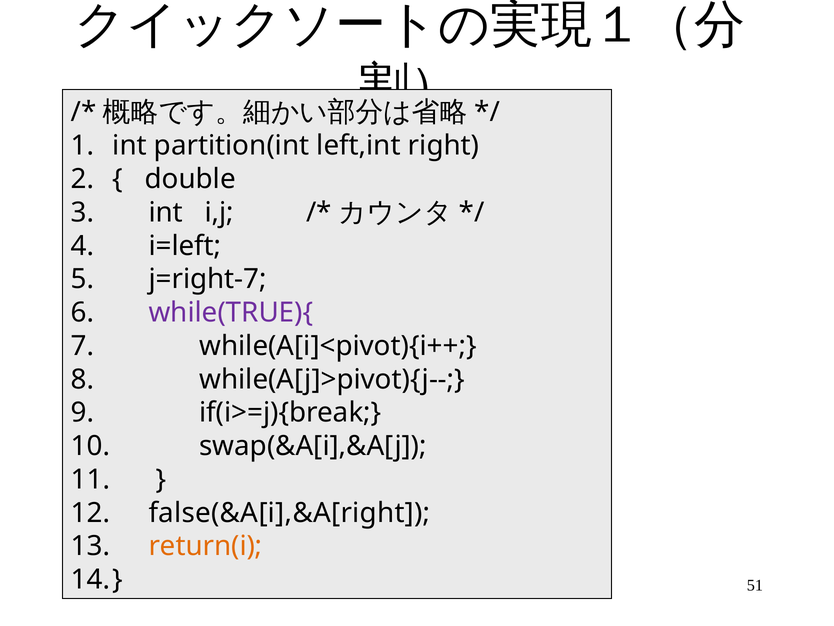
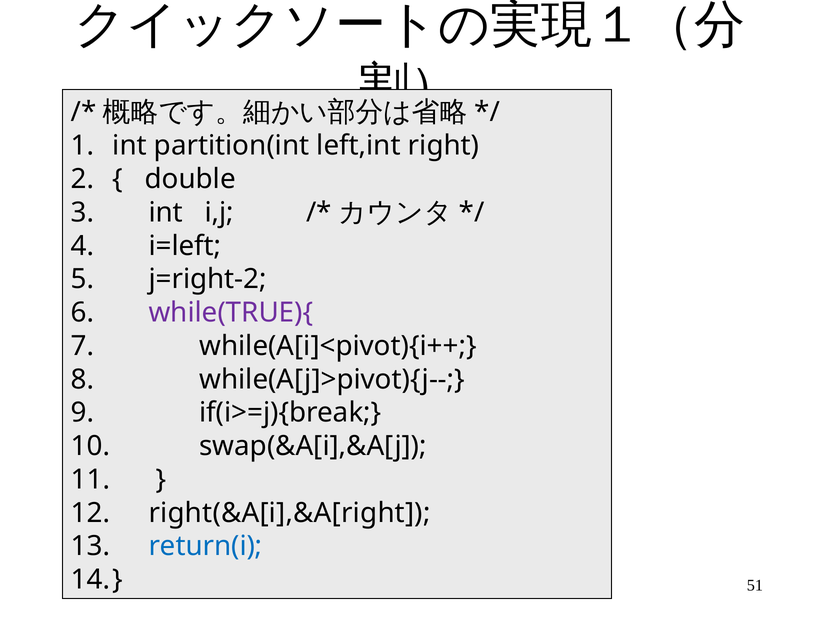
j=right-7: j=right-7 -> j=right-2
false(&A[i],&A[right: false(&A[i],&A[right -> right(&A[i],&A[right
return(i colour: orange -> blue
